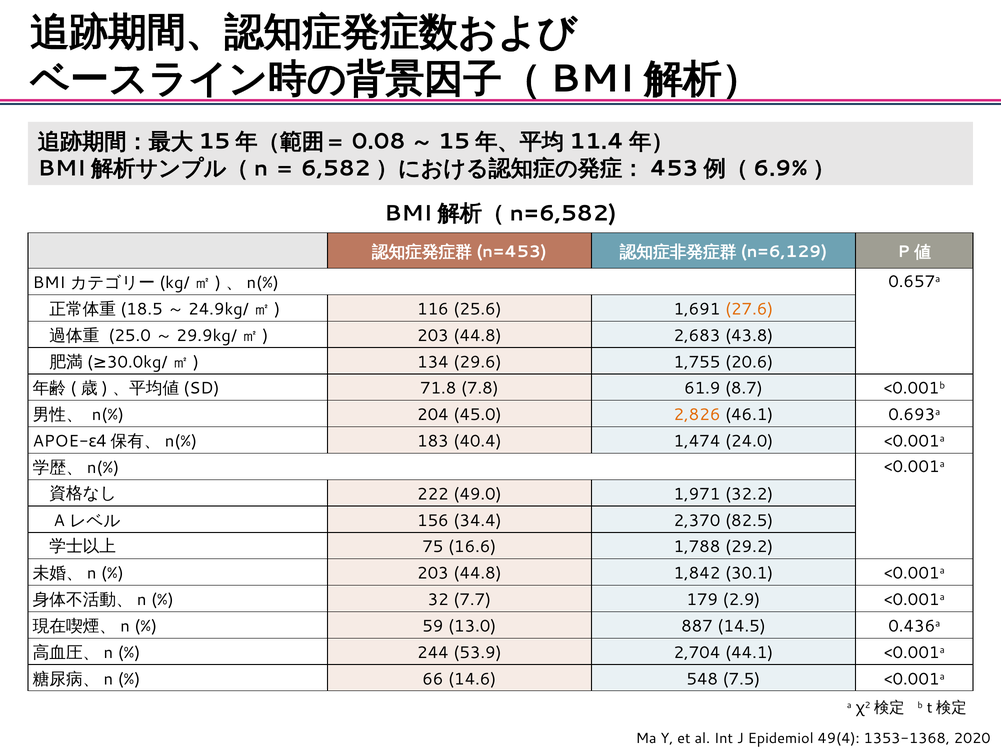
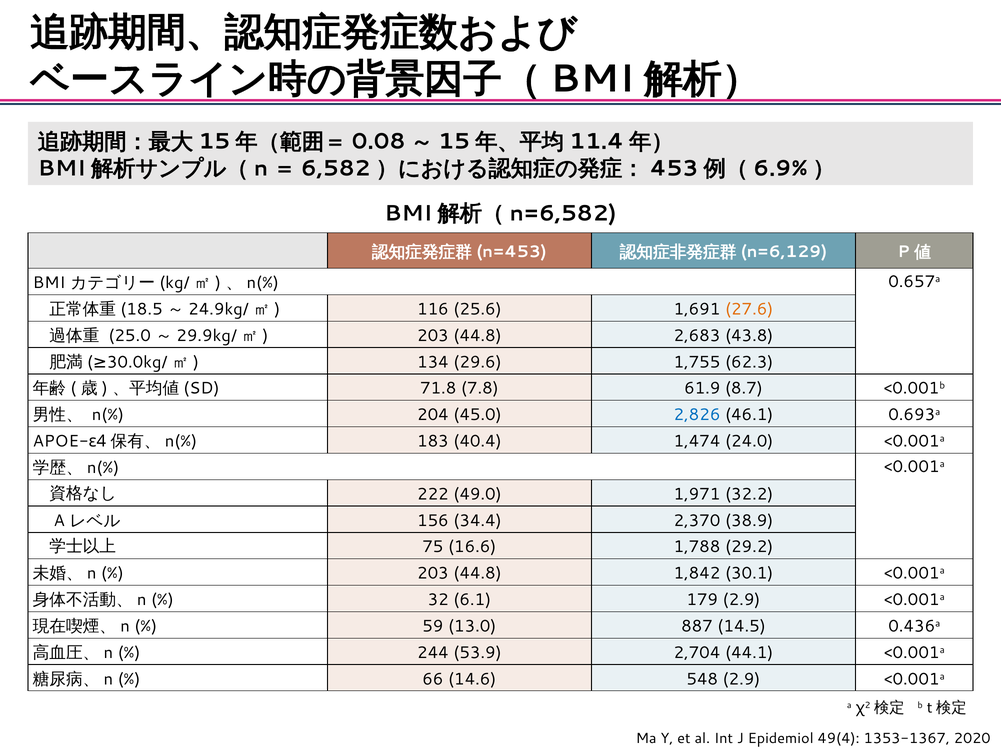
20.6: 20.6 -> 62.3
2,826 colour: orange -> blue
82.5: 82.5 -> 38.9
7.7: 7.7 -> 6.1
548 7.5: 7.5 -> 2.9
1353-1368: 1353-1368 -> 1353-1367
